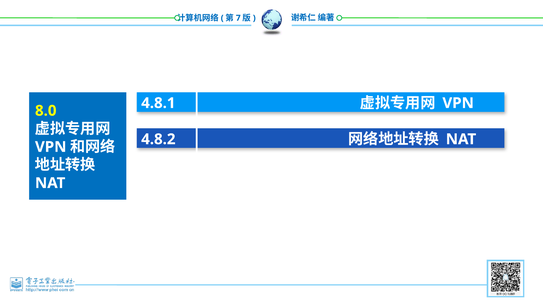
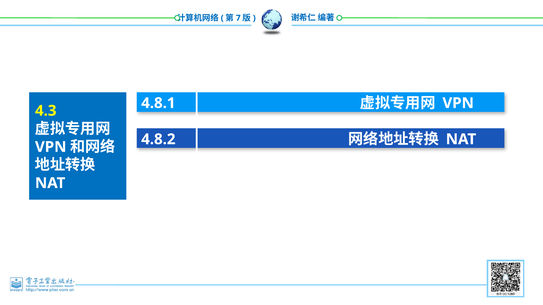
8.0: 8.0 -> 4.3
